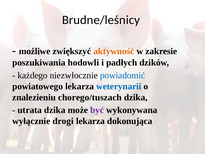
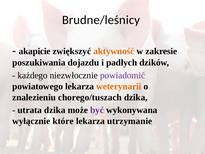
możliwe: możliwe -> akapicie
hodowli: hodowli -> dojazdu
powiadomić colour: blue -> purple
weterynarii colour: blue -> orange
drogi: drogi -> które
dokonująca: dokonująca -> utrzymanie
